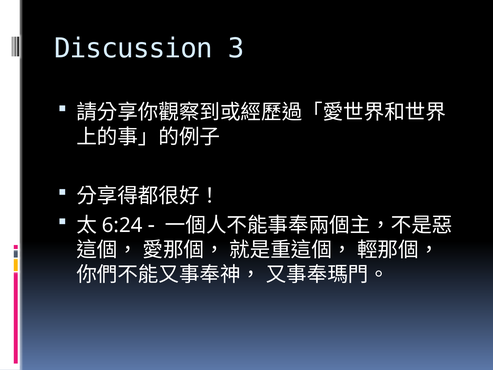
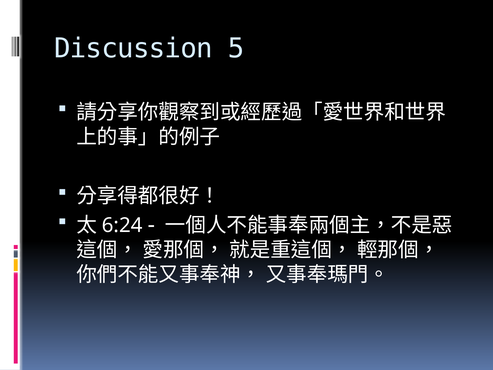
3: 3 -> 5
